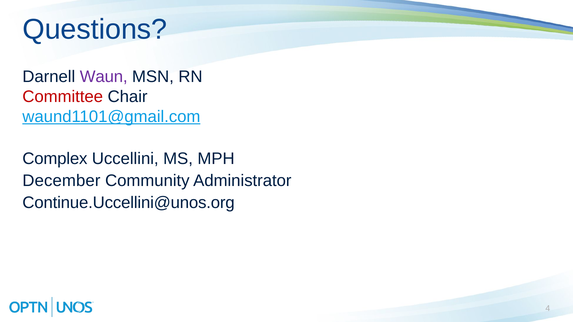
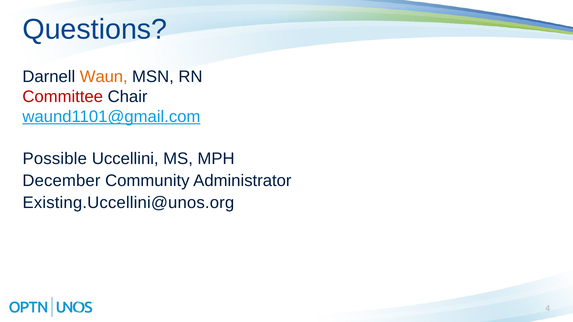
Waun colour: purple -> orange
Complex: Complex -> Possible
Continue.Uccellini@unos.org: Continue.Uccellini@unos.org -> Existing.Uccellini@unos.org
